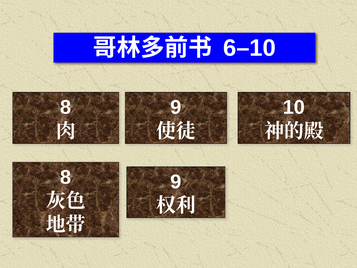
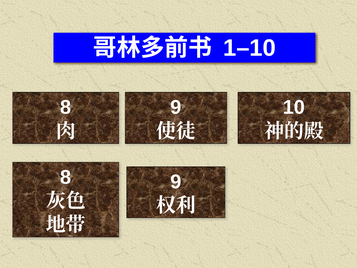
6–10: 6–10 -> 1–10
